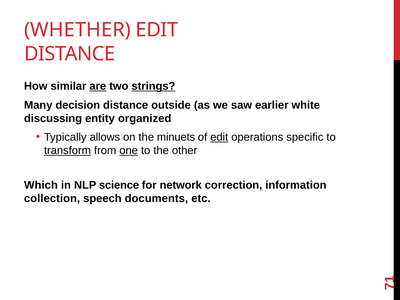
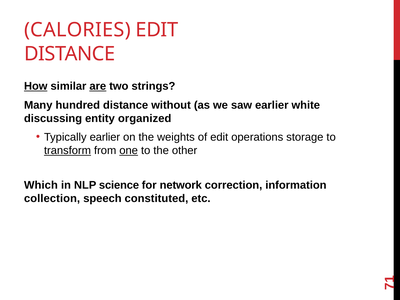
WHETHER: WHETHER -> CALORIES
How underline: none -> present
strings underline: present -> none
decision: decision -> hundred
outside: outside -> without
Typically allows: allows -> earlier
minuets: minuets -> weights
edit at (219, 137) underline: present -> none
specific: specific -> storage
documents: documents -> constituted
